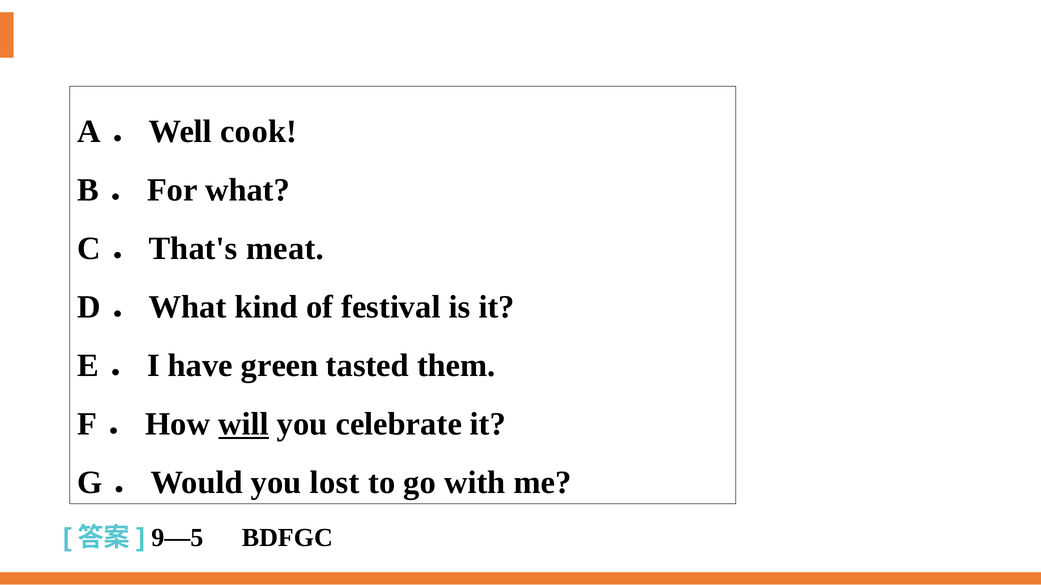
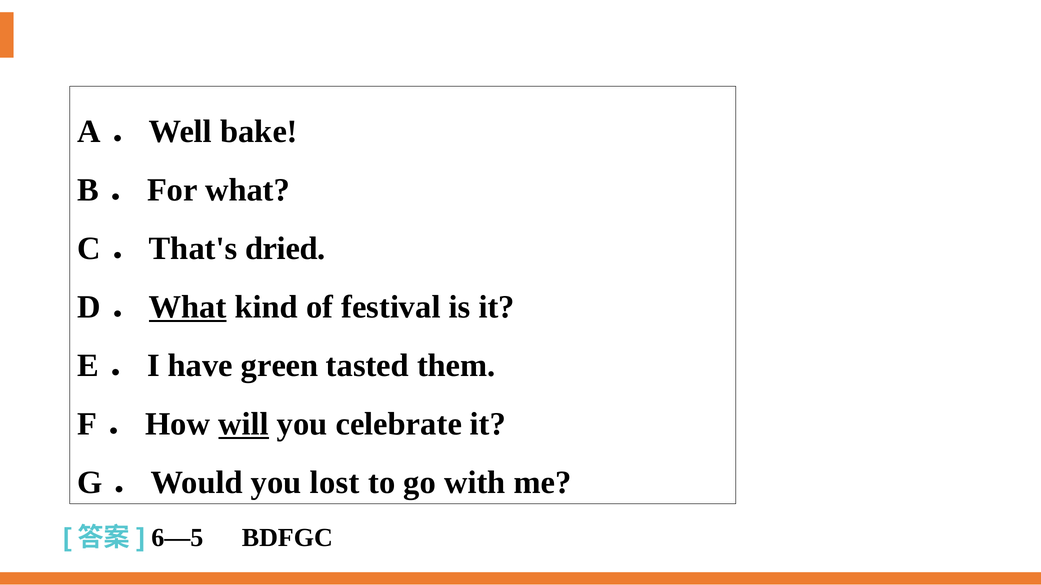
cook: cook -> bake
meat: meat -> dried
What at (188, 307) underline: none -> present
9—5: 9—5 -> 6—5
